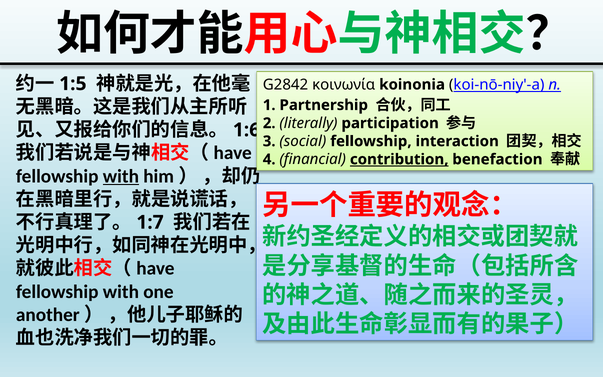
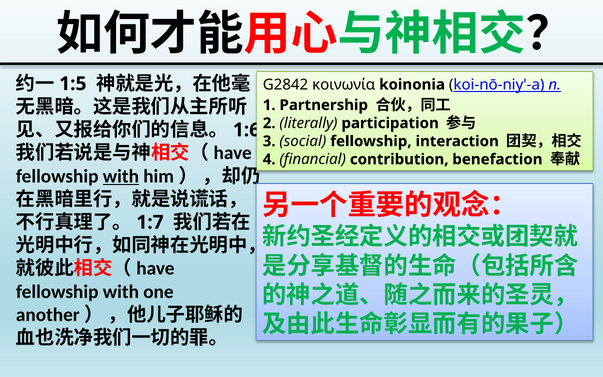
contribution underline: present -> none
